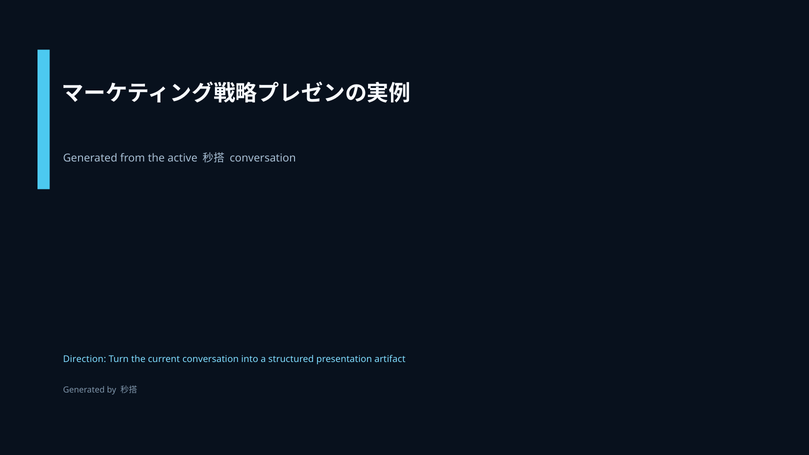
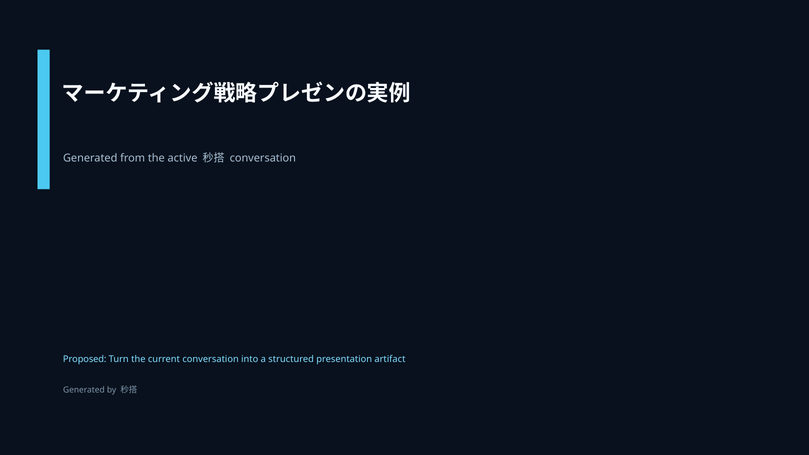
Direction: Direction -> Proposed
